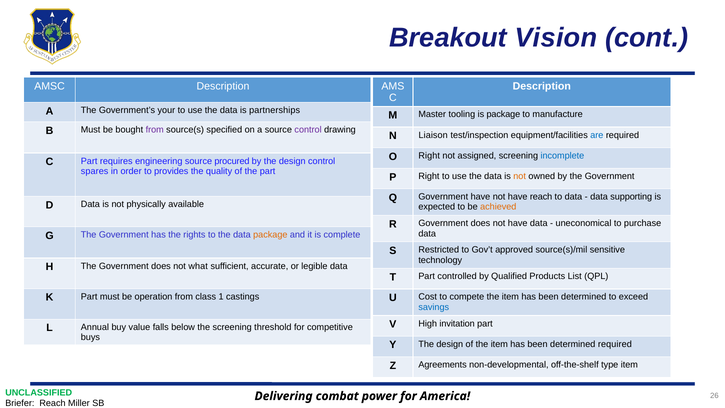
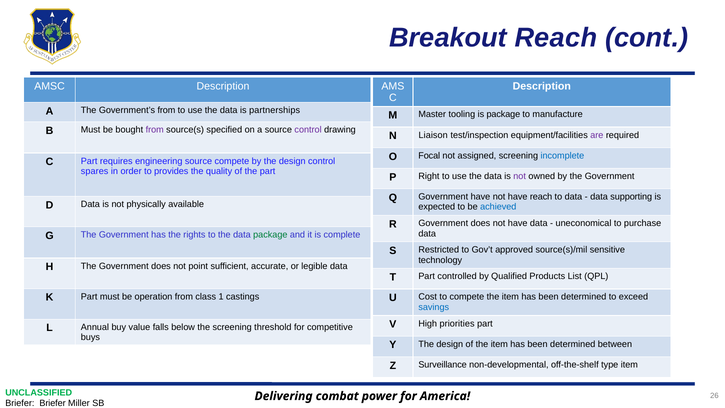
Breakout Vision: Vision -> Reach
Government’s your: your -> from
are colour: blue -> purple
O Right: Right -> Focal
source procured: procured -> compete
not at (520, 176) colour: orange -> purple
achieved colour: orange -> blue
package at (270, 235) colour: orange -> green
what: what -> point
invitation: invitation -> priorities
determined required: required -> between
Agreements: Agreements -> Surveillance
Briefer Reach: Reach -> Briefer
